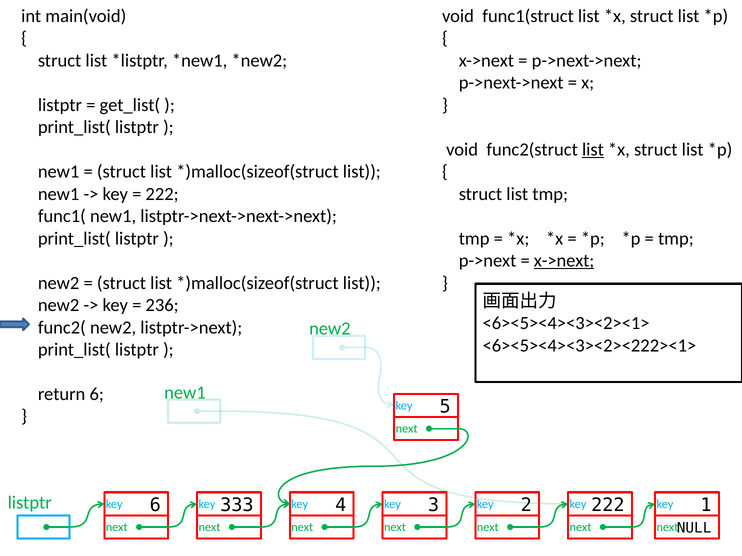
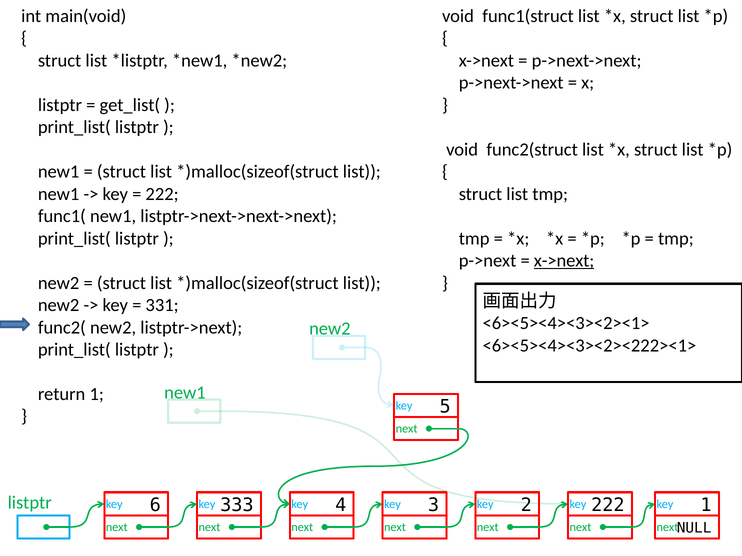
list at (593, 150) underline: present -> none
236: 236 -> 331
return 6: 6 -> 1
